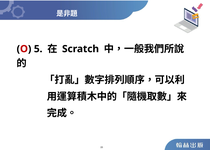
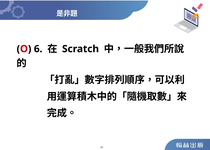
5: 5 -> 6
